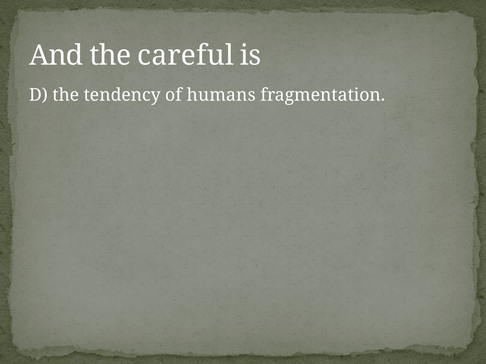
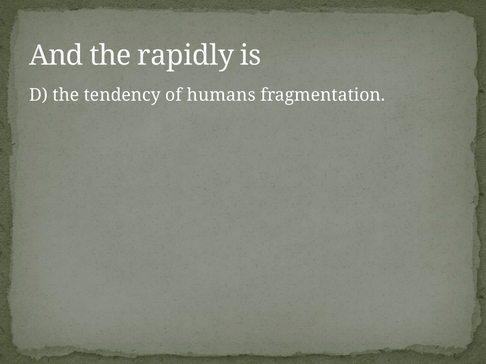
careful: careful -> rapidly
